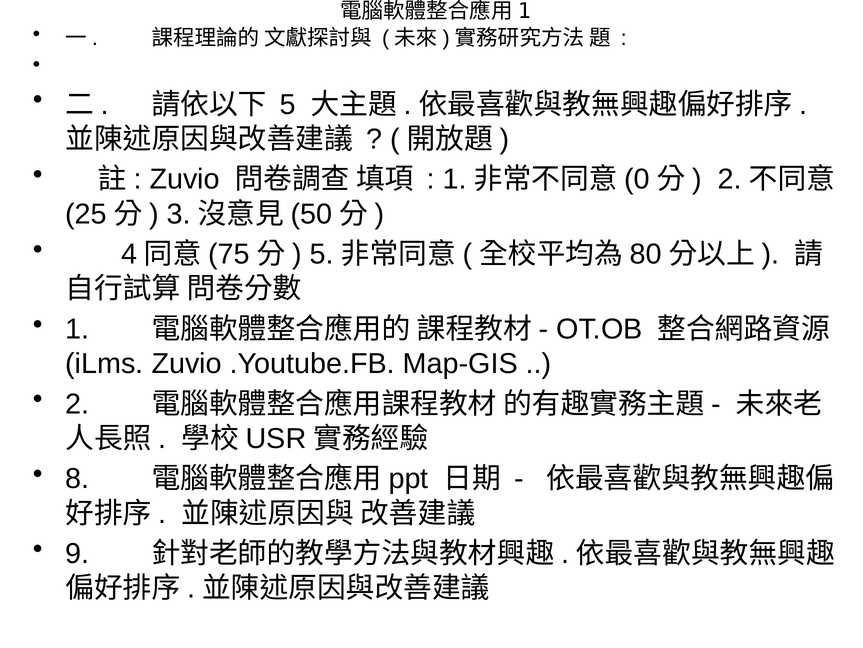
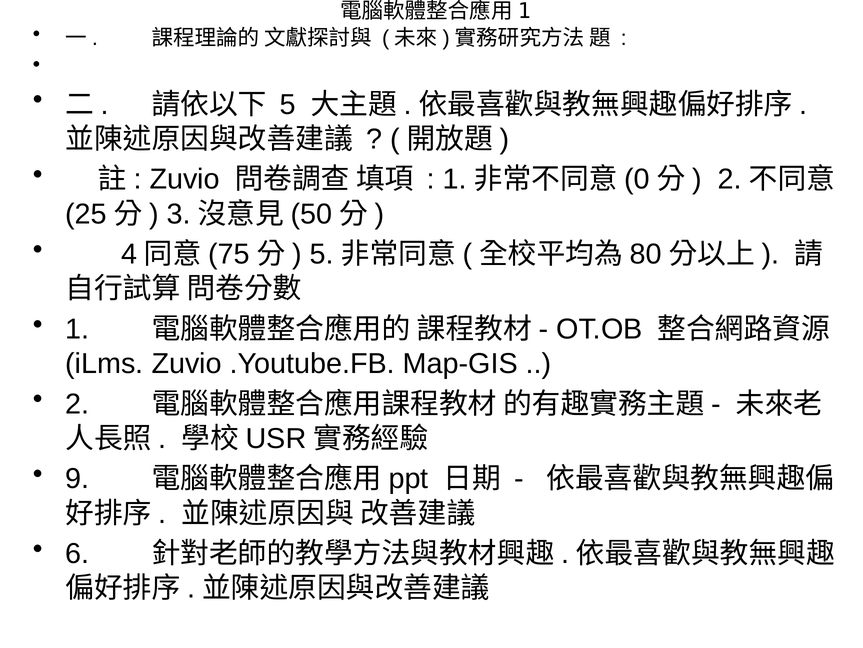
8: 8 -> 9
9: 9 -> 6
